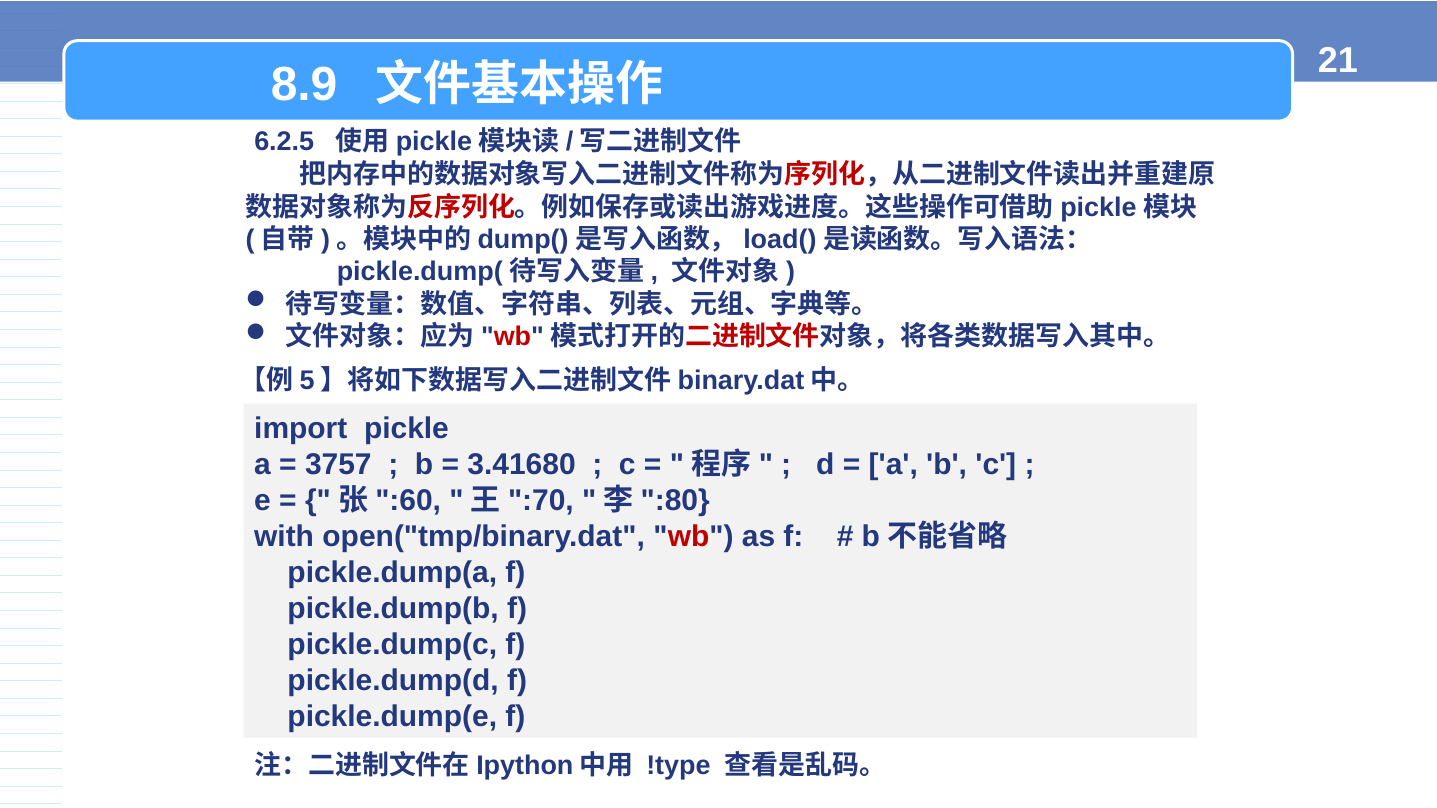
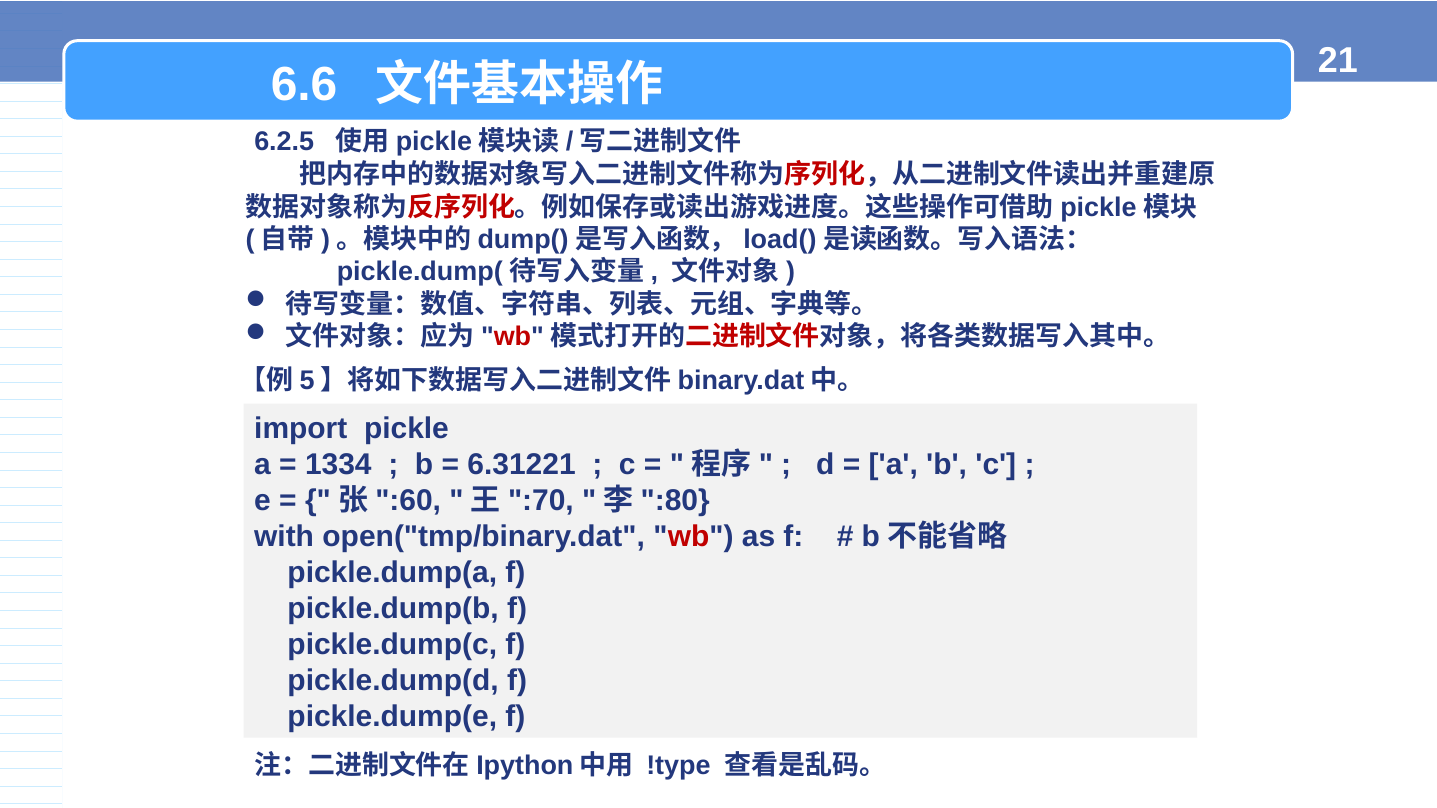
8.9: 8.9 -> 6.6
3757: 3757 -> 1334
3.41680: 3.41680 -> 6.31221
